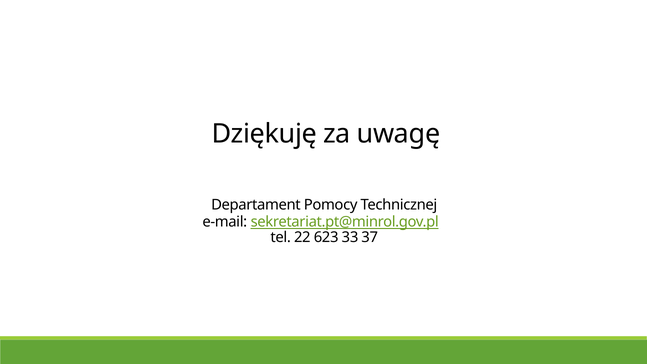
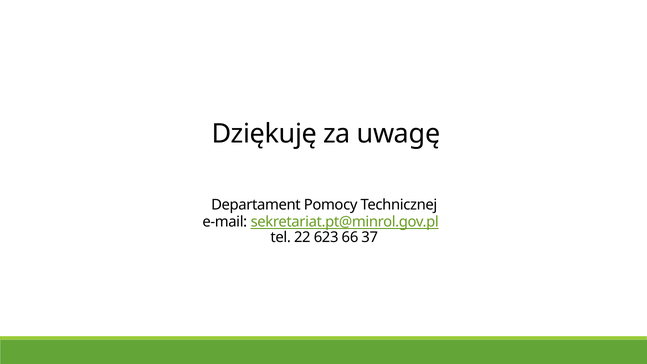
33: 33 -> 66
